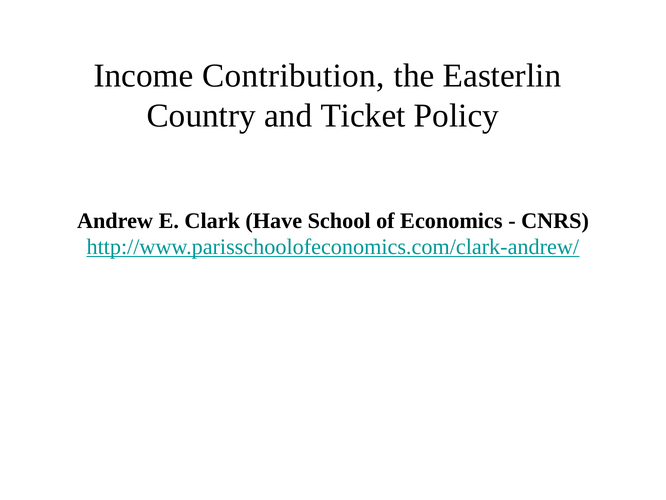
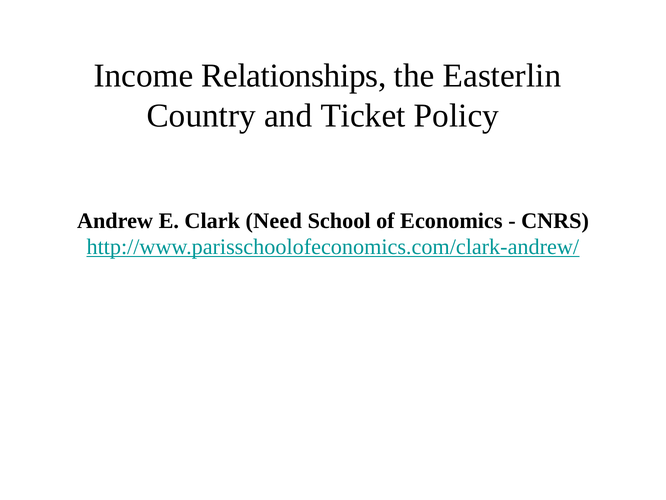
Contribution: Contribution -> Relationships
Have: Have -> Need
